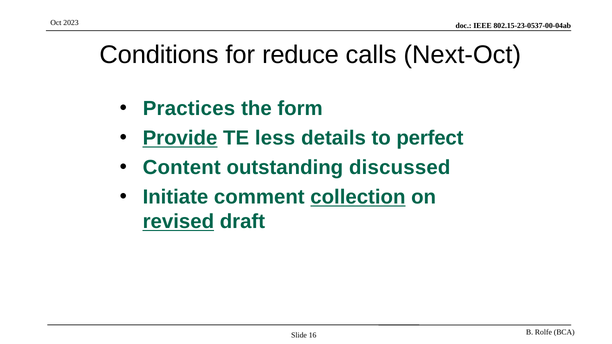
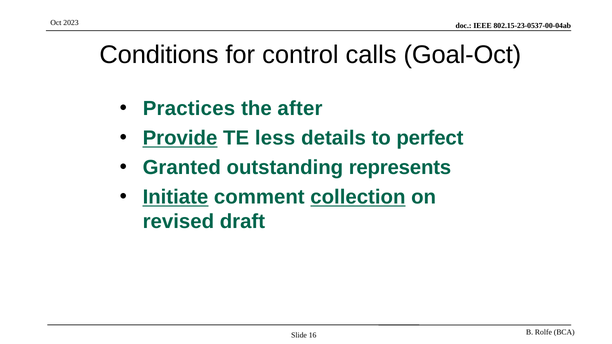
reduce: reduce -> control
Next-Oct: Next-Oct -> Goal-Oct
form: form -> after
Content: Content -> Granted
discussed: discussed -> represents
Initiate underline: none -> present
revised underline: present -> none
